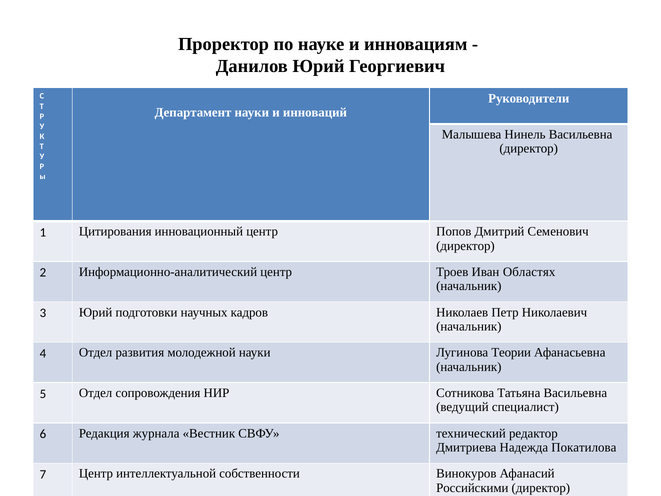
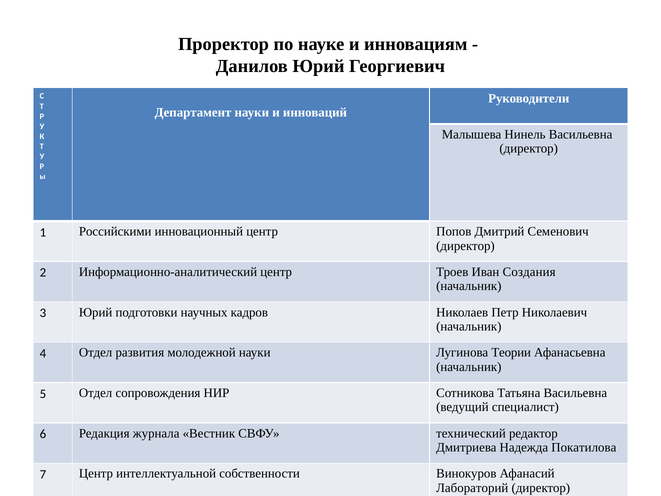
Цитирования: Цитирования -> Российскими
Областях: Областях -> Создания
Российскими: Российскими -> Лабораторий
